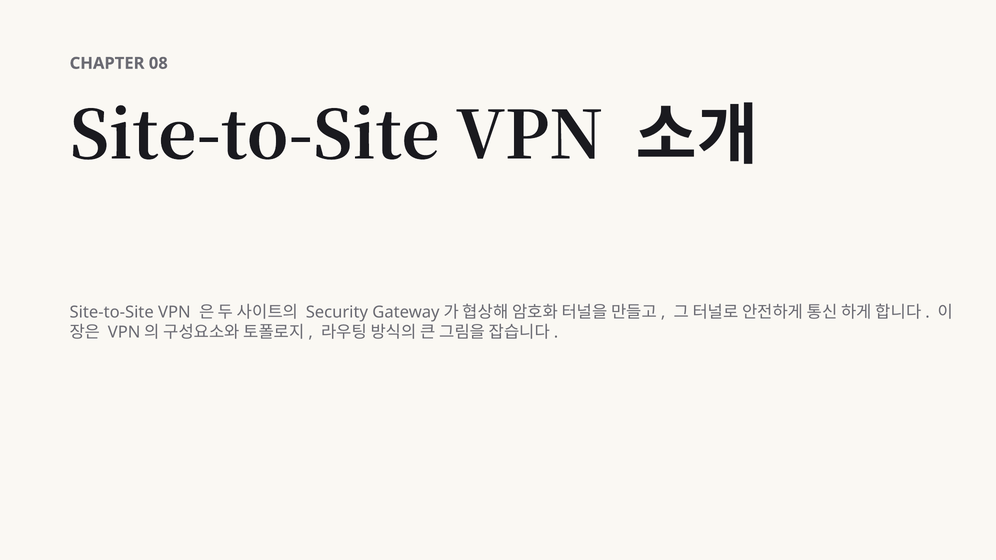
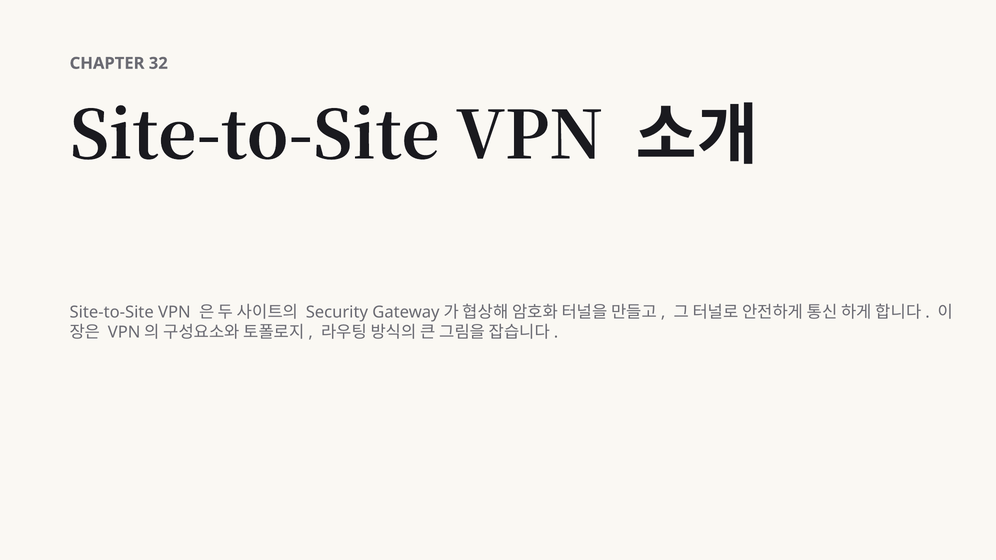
08: 08 -> 32
